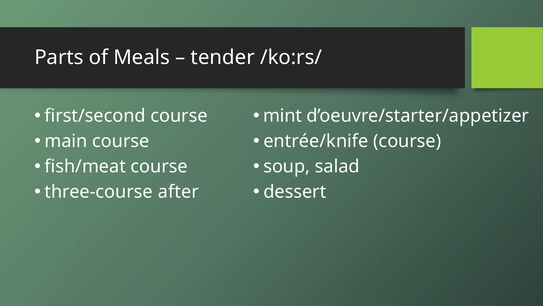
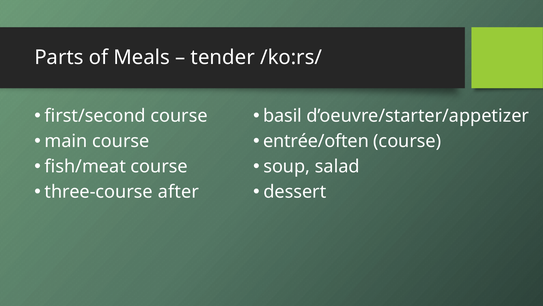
mint: mint -> basil
entrée/knife: entrée/knife -> entrée/often
